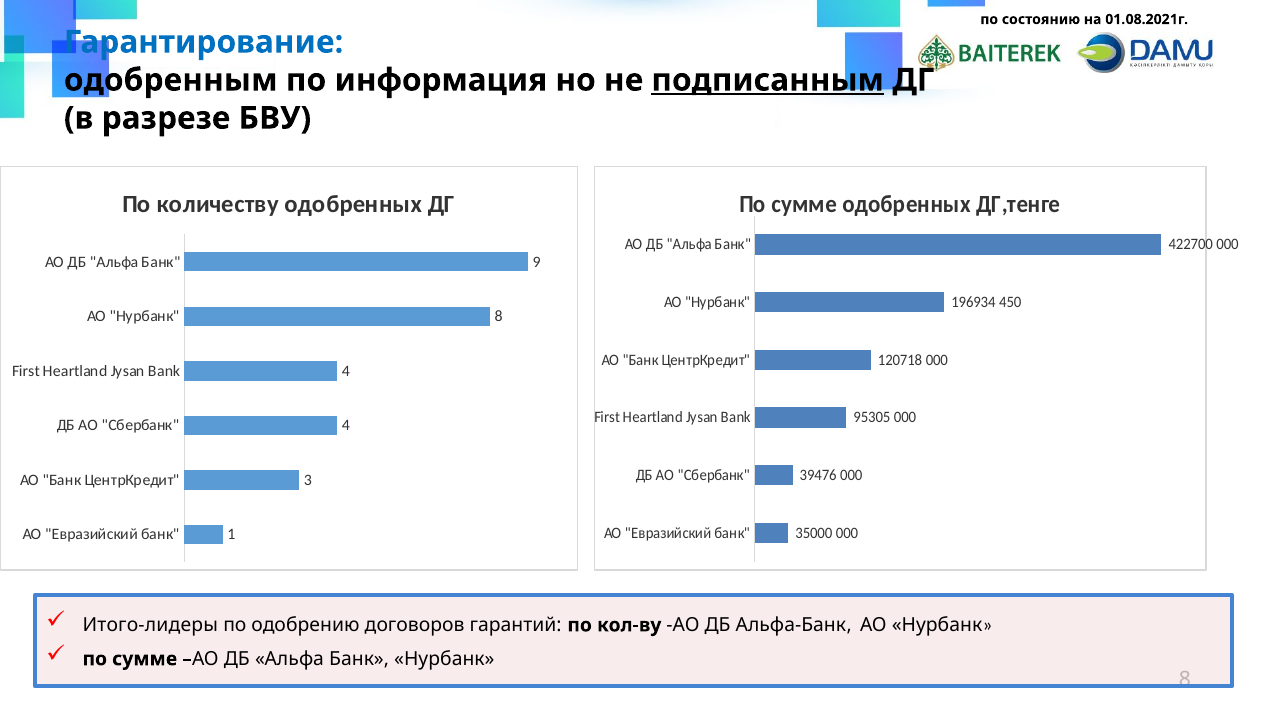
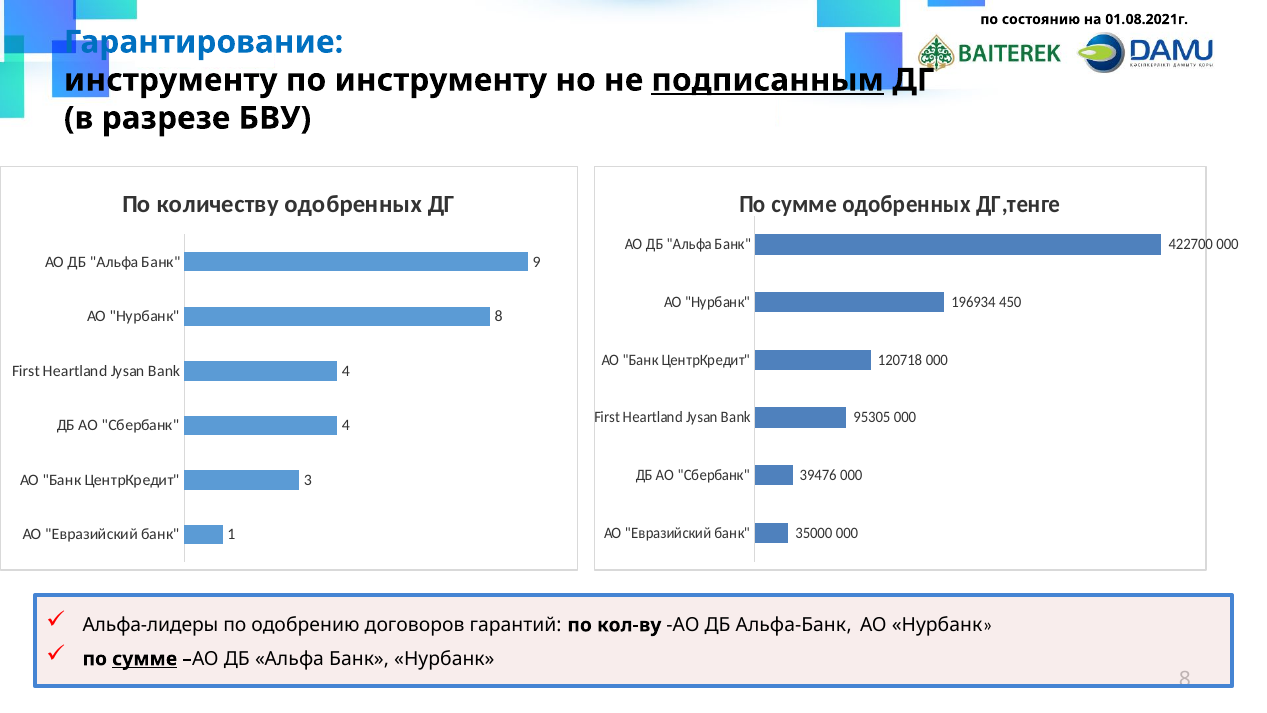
одобренным at (171, 80): одобренным -> инструменту
по информация: информация -> инструменту
Итого-лидеры: Итого-лидеры -> Альфа-лидеры
сумме at (145, 659) underline: none -> present
